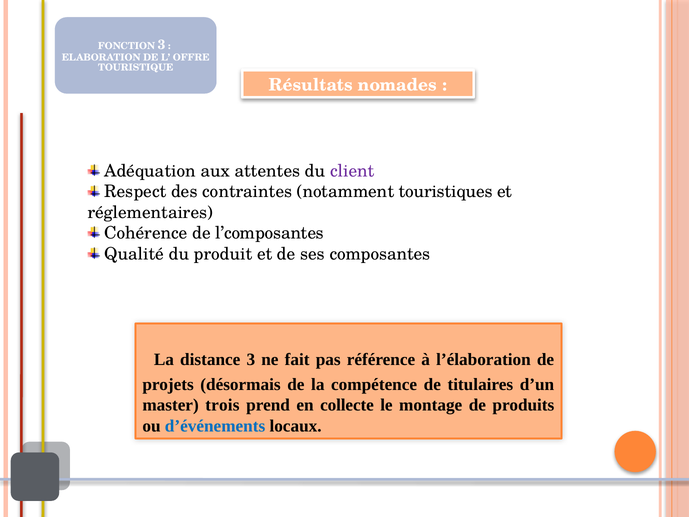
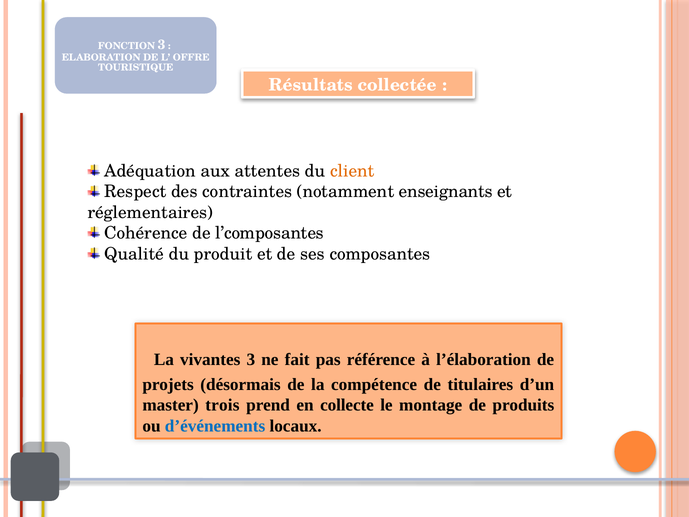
nomades: nomades -> collectée
client colour: purple -> orange
touristiques: touristiques -> enseignants
distance: distance -> vivantes
